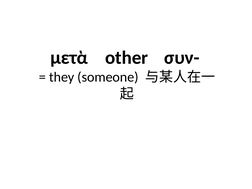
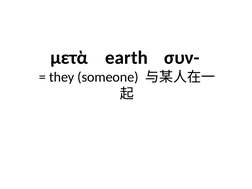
other: other -> earth
